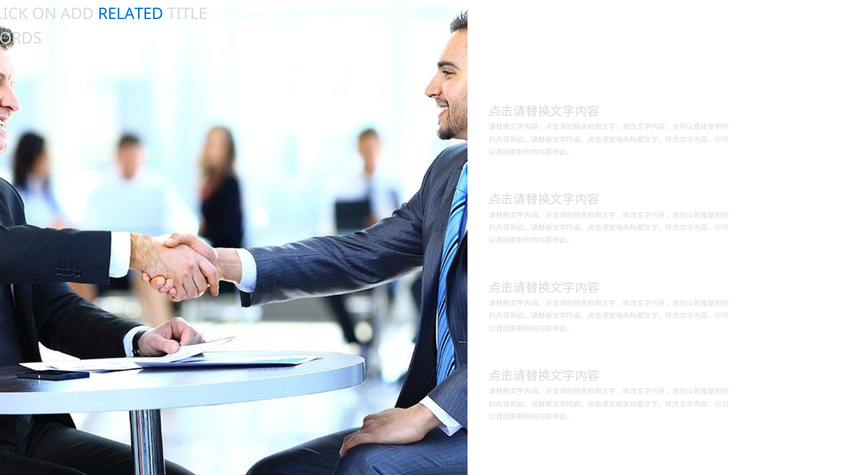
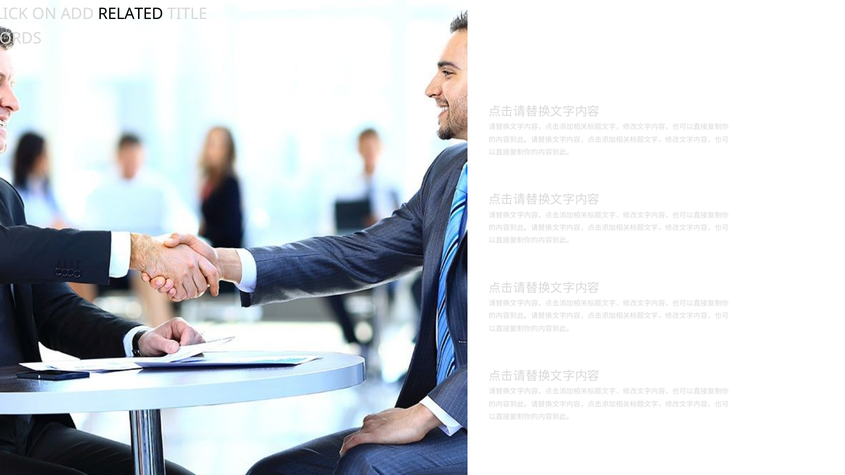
RELATED colour: blue -> black
